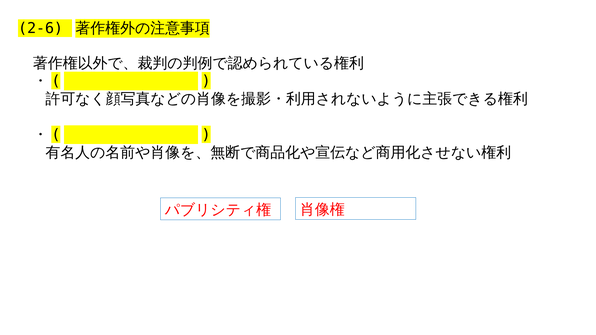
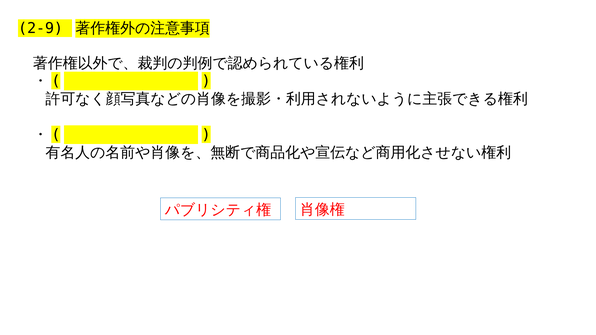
2-6: 2-6 -> 2-9
